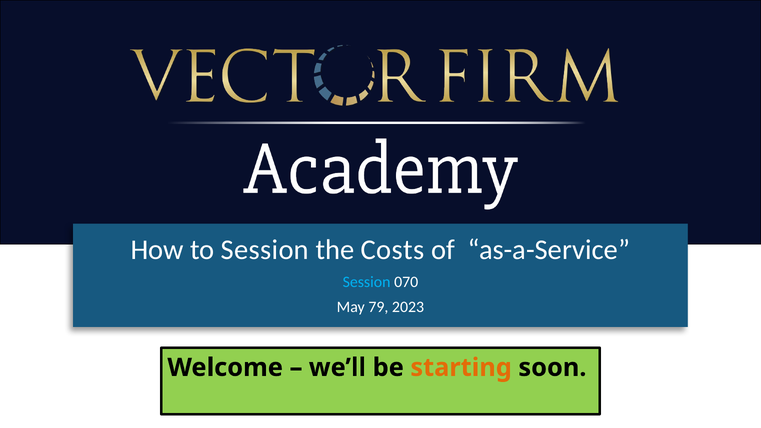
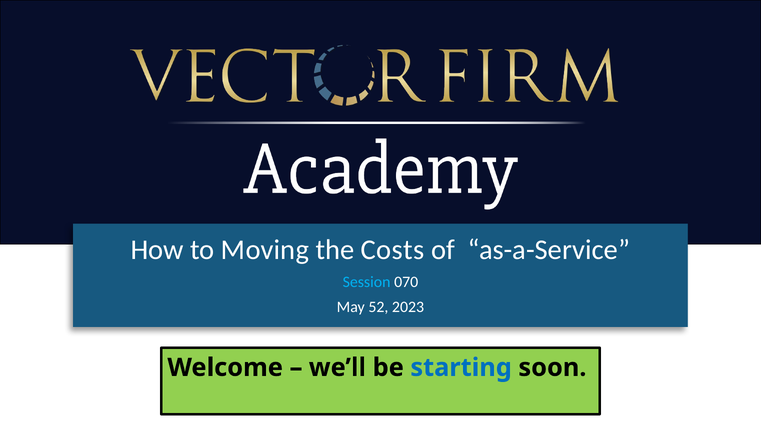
to Session: Session -> Moving
79: 79 -> 52
starting colour: orange -> blue
